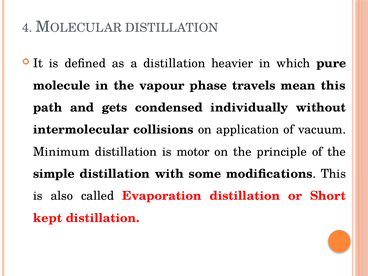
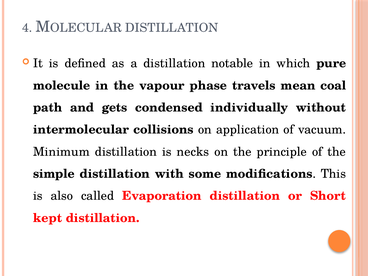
heavier: heavier -> notable
mean this: this -> coal
motor: motor -> necks
